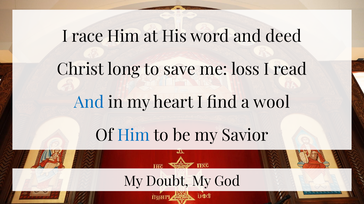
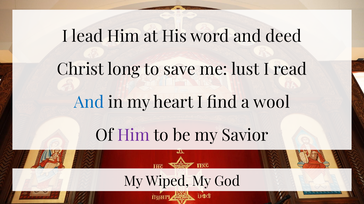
race: race -> lead
loss: loss -> lust
Him at (133, 136) colour: blue -> purple
Doubt: Doubt -> Wiped
